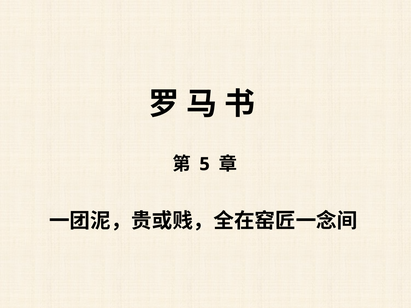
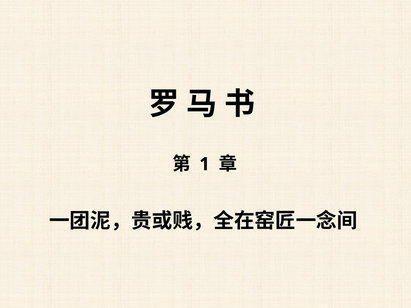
5: 5 -> 1
